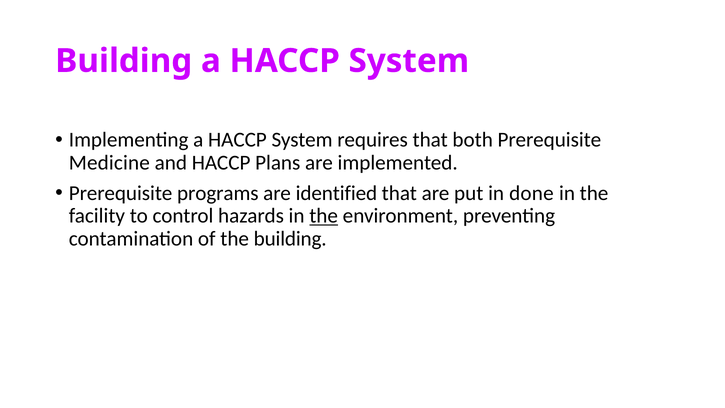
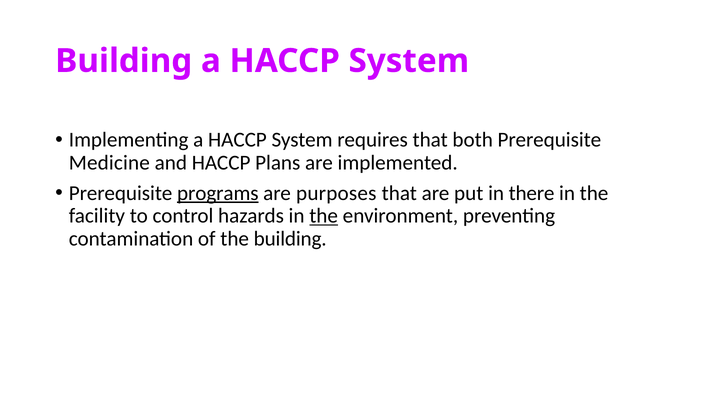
programs underline: none -> present
identified: identified -> purposes
done: done -> there
